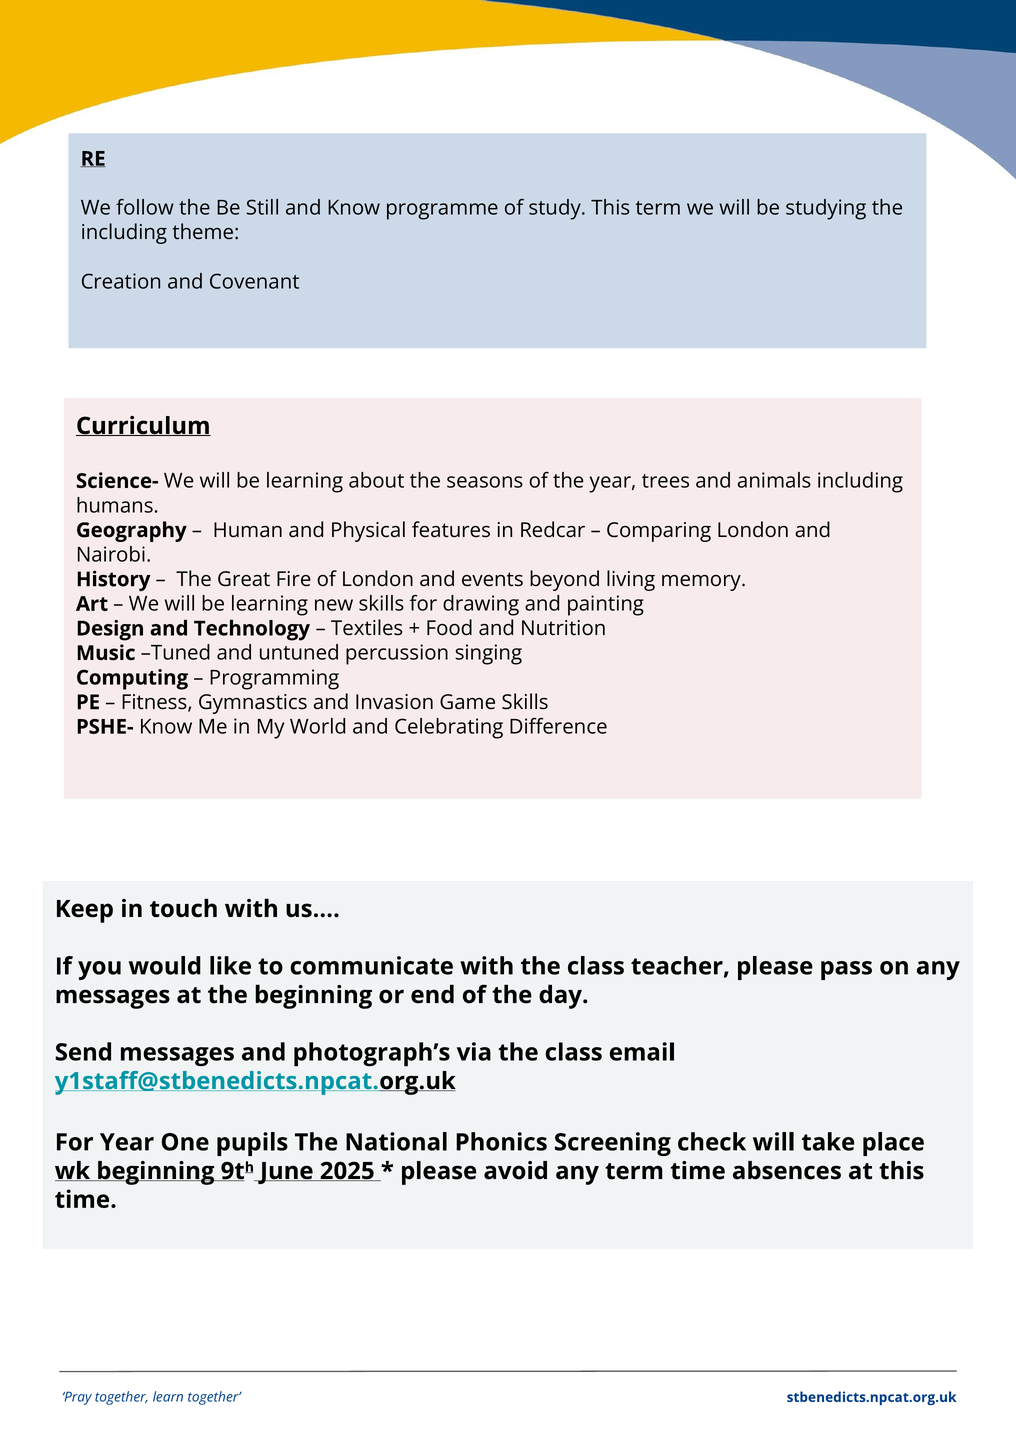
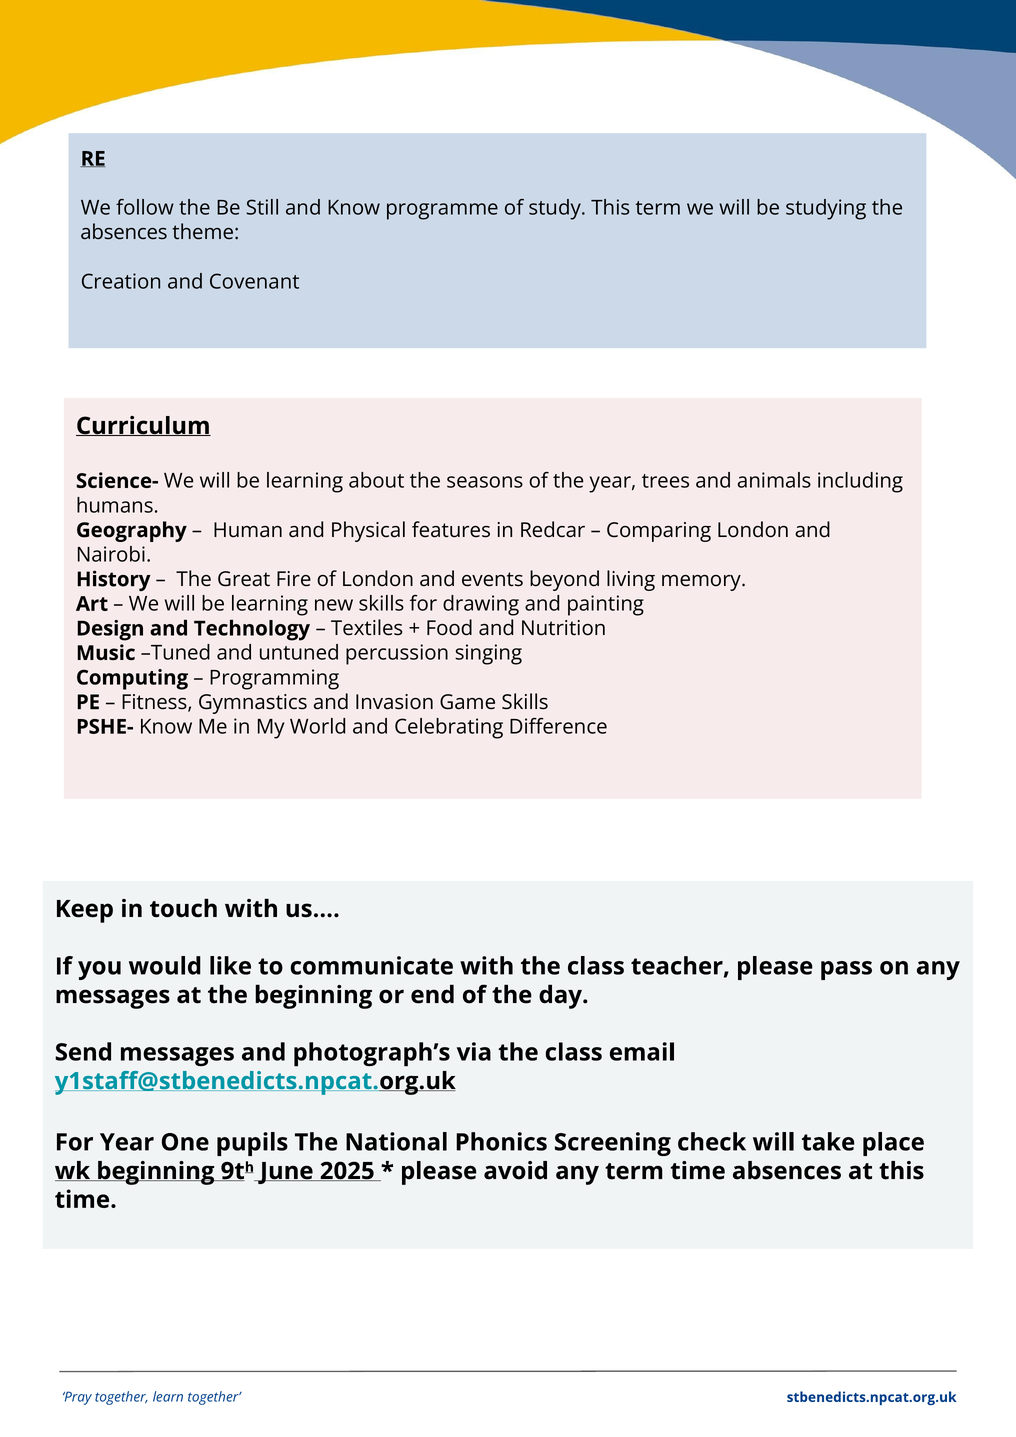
including at (124, 233): including -> absences
